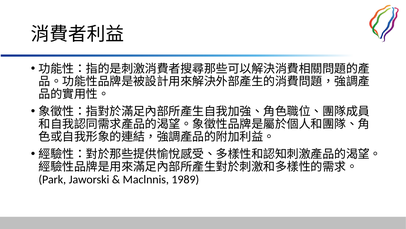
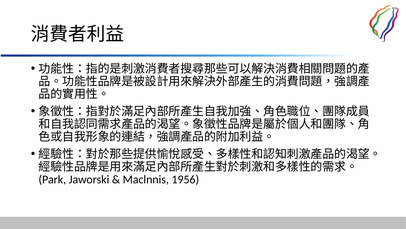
1989: 1989 -> 1956
